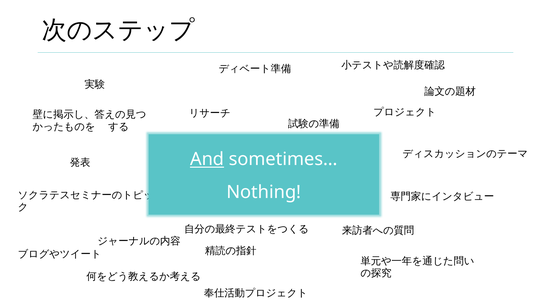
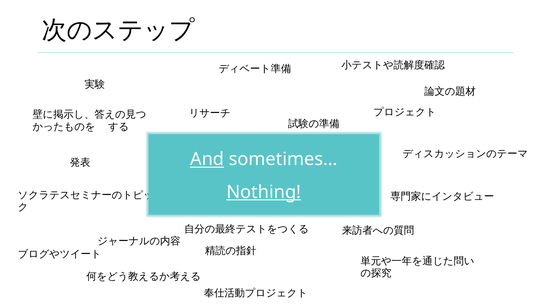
Nothing at (264, 192) underline: none -> present
